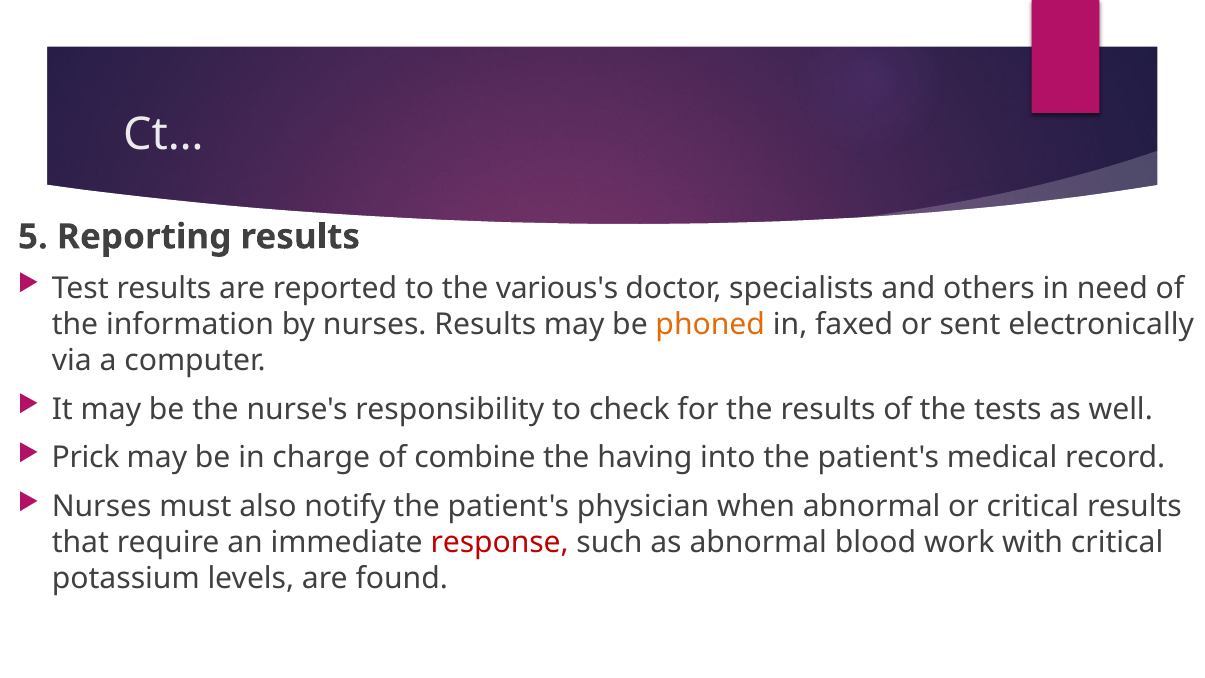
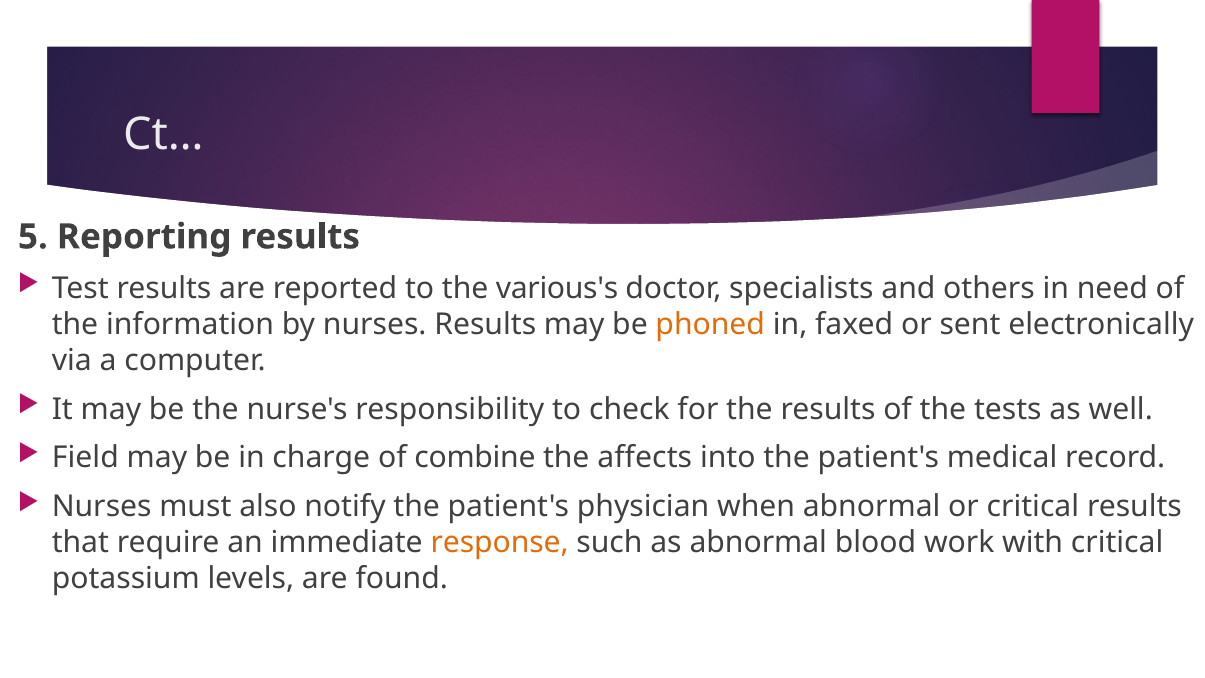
Prick: Prick -> Field
having: having -> affects
response colour: red -> orange
